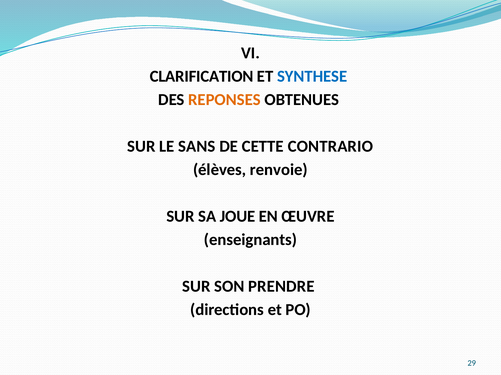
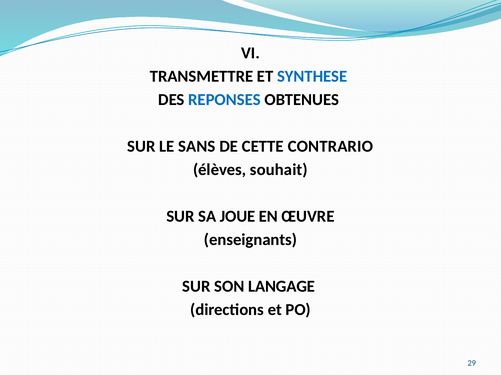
CLARIFICATION: CLARIFICATION -> TRANSMETTRE
REPONSES colour: orange -> blue
renvoie: renvoie -> souhait
PRENDRE: PRENDRE -> LANGAGE
